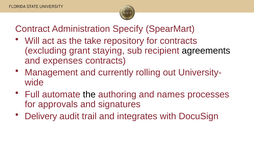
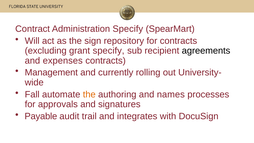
take: take -> sign
grant staying: staying -> specify
Full: Full -> Fall
the at (89, 94) colour: black -> orange
Delivery: Delivery -> Payable
